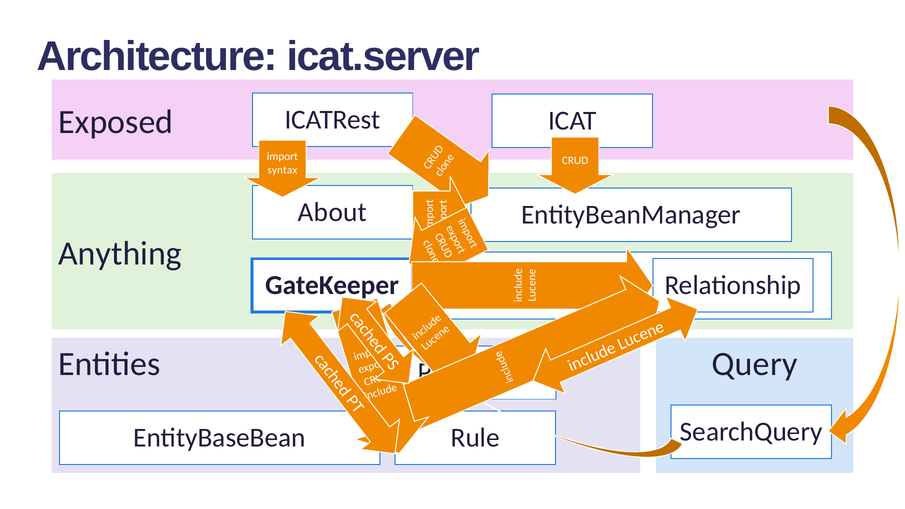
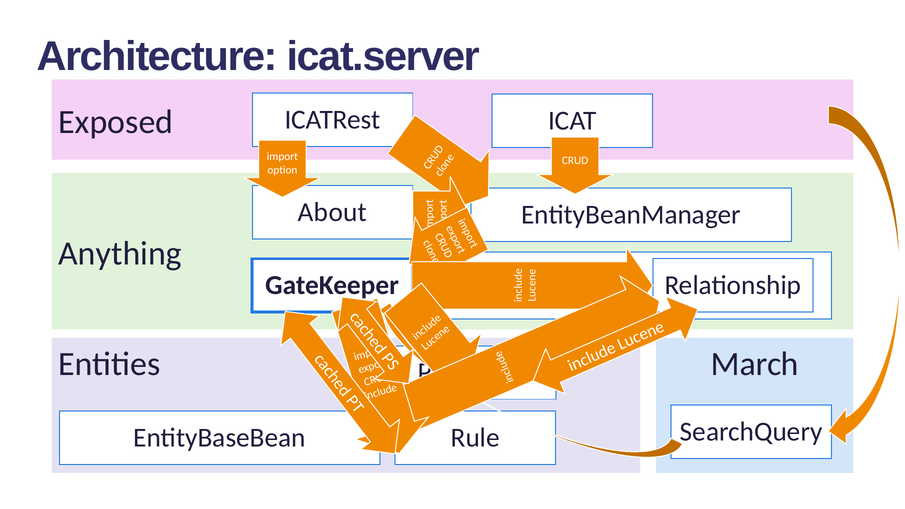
syntax: syntax -> option
Query: Query -> March
